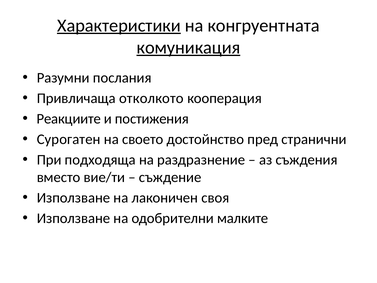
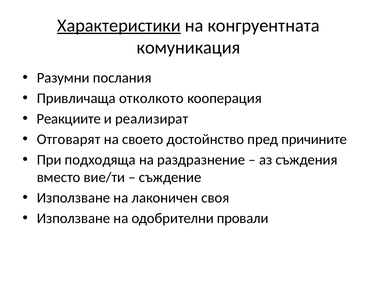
комуникация underline: present -> none
постижения: постижения -> реализират
Сурогатен: Сурогатен -> Отговарят
странични: странични -> причините
малките: малките -> провали
